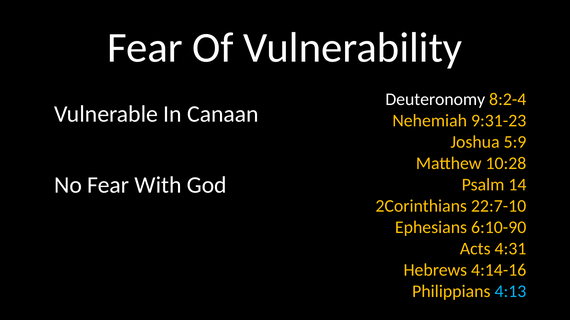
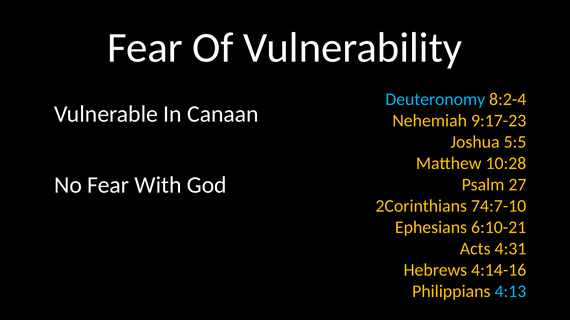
Deuteronomy colour: white -> light blue
9:31-23: 9:31-23 -> 9:17-23
5:9: 5:9 -> 5:5
14: 14 -> 27
22:7-10: 22:7-10 -> 74:7-10
6:10-90: 6:10-90 -> 6:10-21
